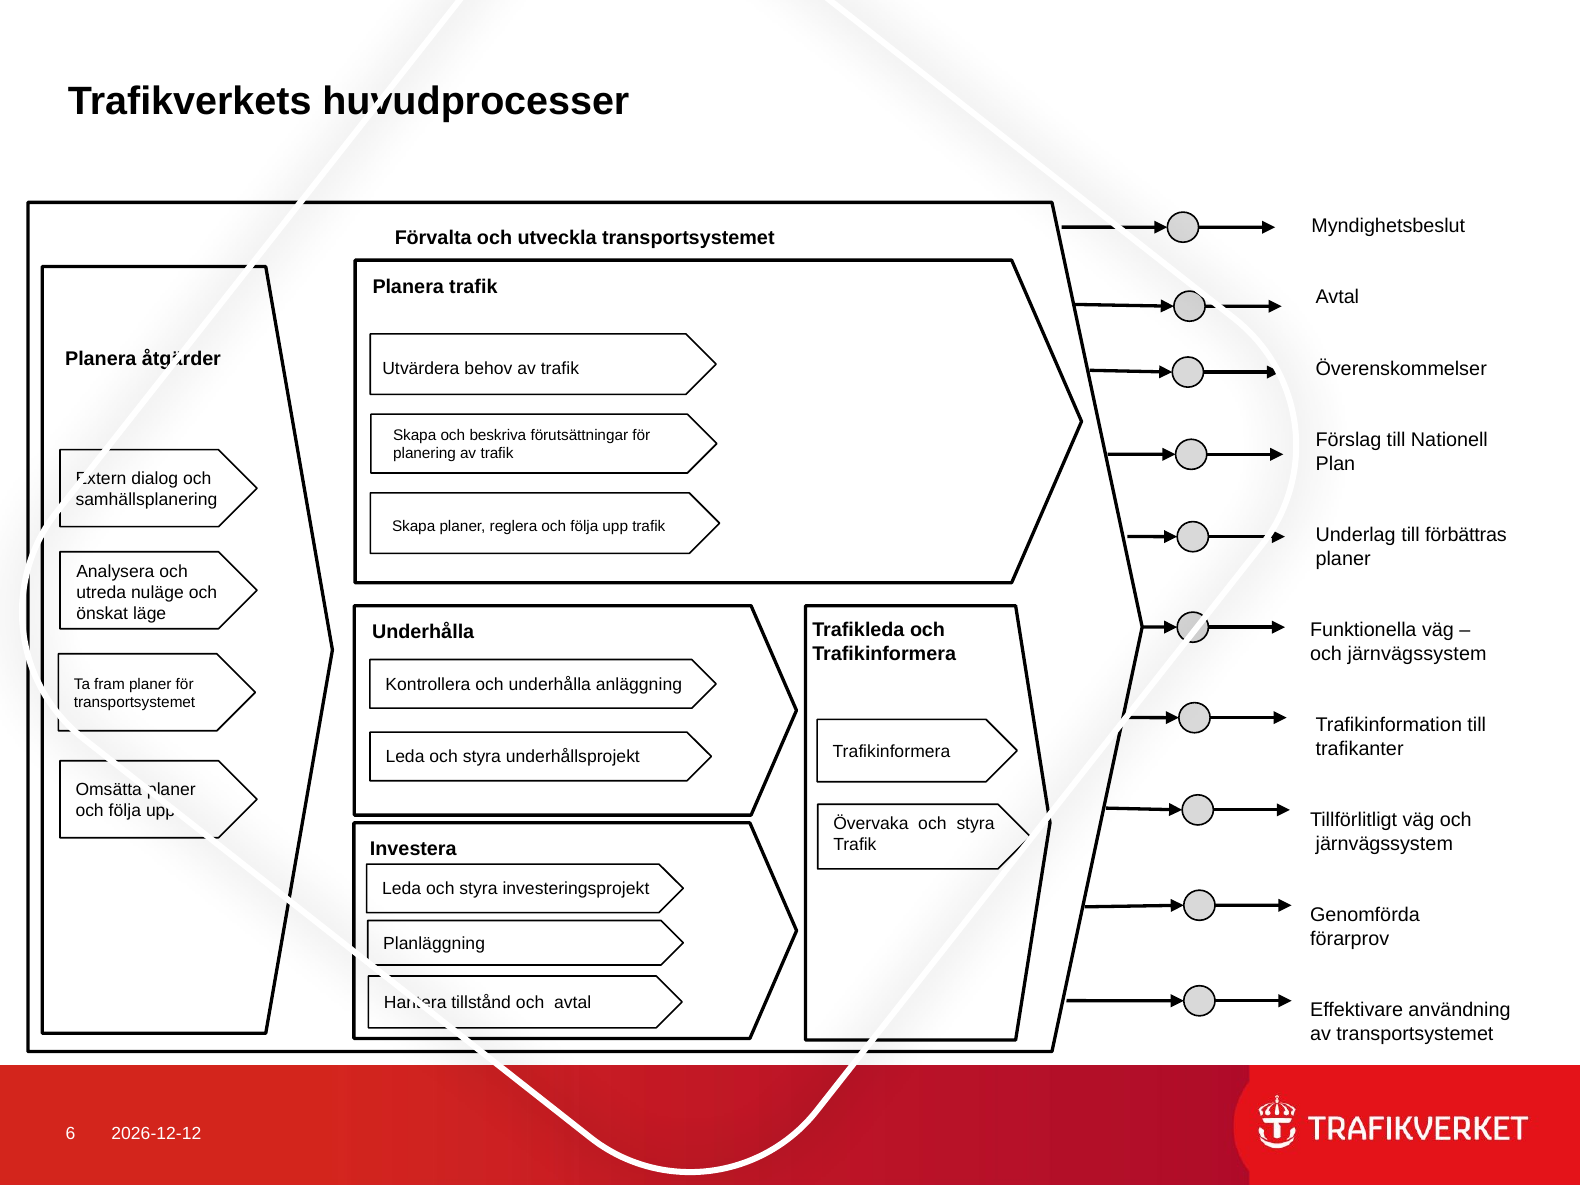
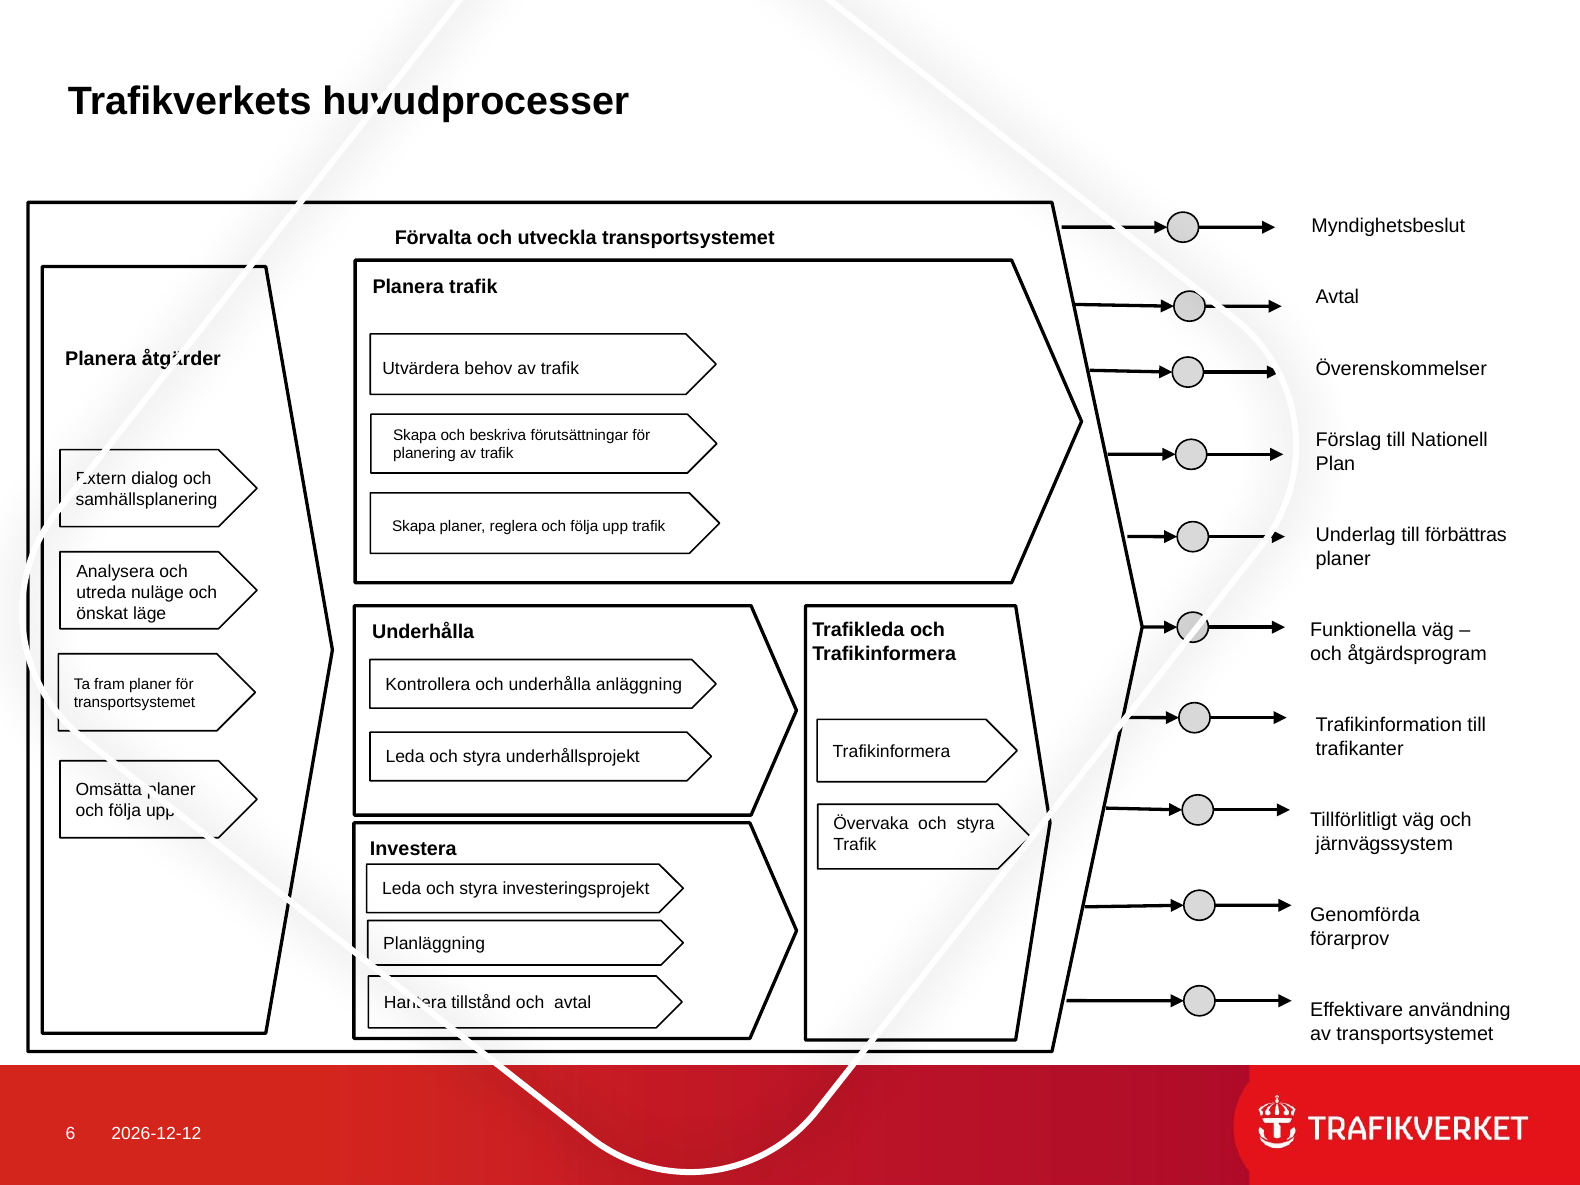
järnvägssystem at (1417, 654): järnvägssystem -> åtgärdsprogram
